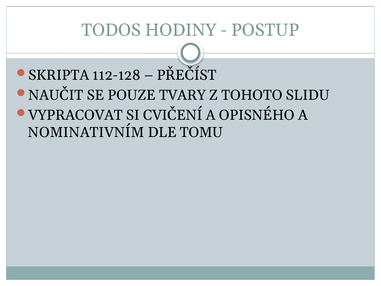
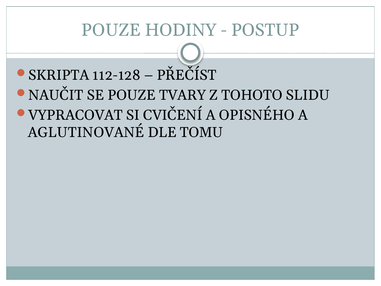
TODOS at (111, 30): TODOS -> POUZE
NOMINATIVNÍM: NOMINATIVNÍM -> AGLUTINOVANÉ
